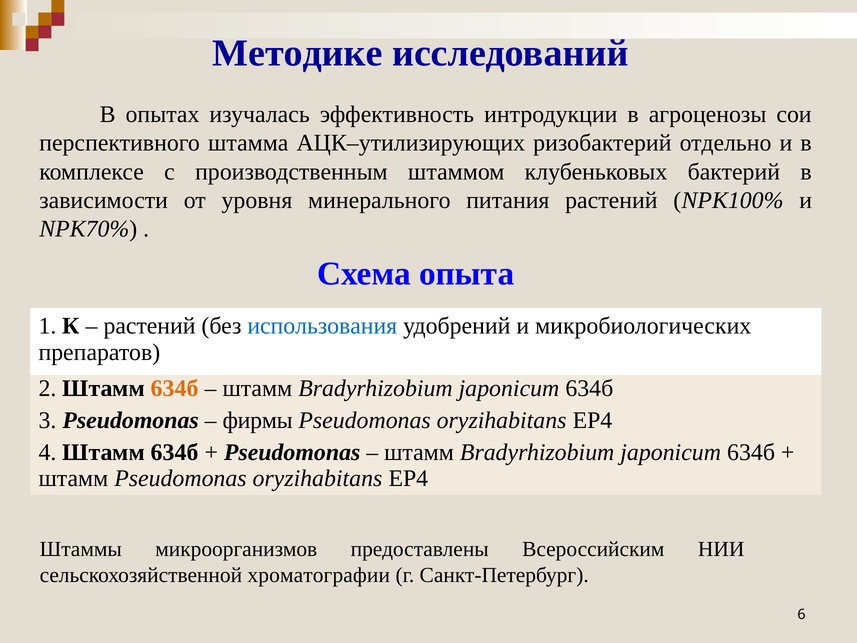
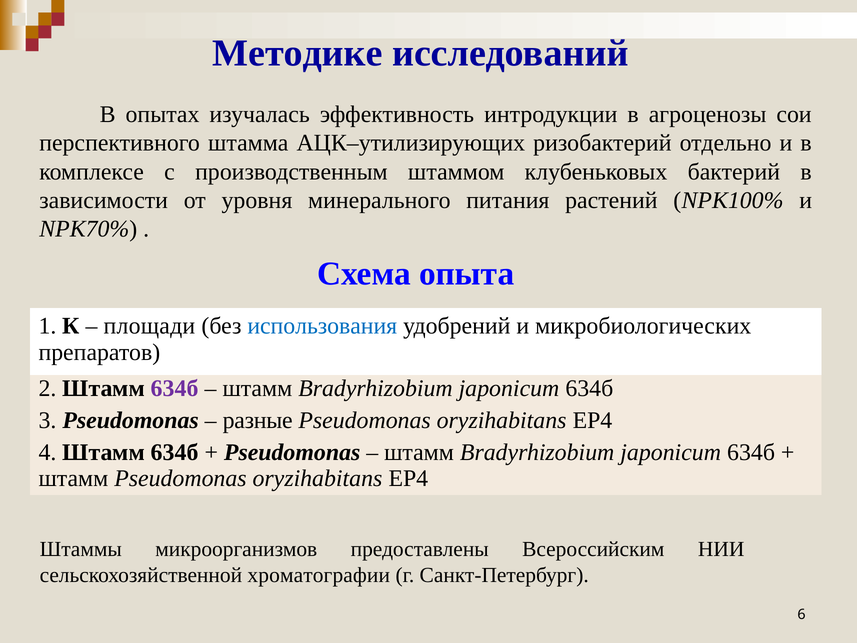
растений at (150, 326): растений -> площади
634б at (175, 388) colour: orange -> purple
фирмы: фирмы -> разные
